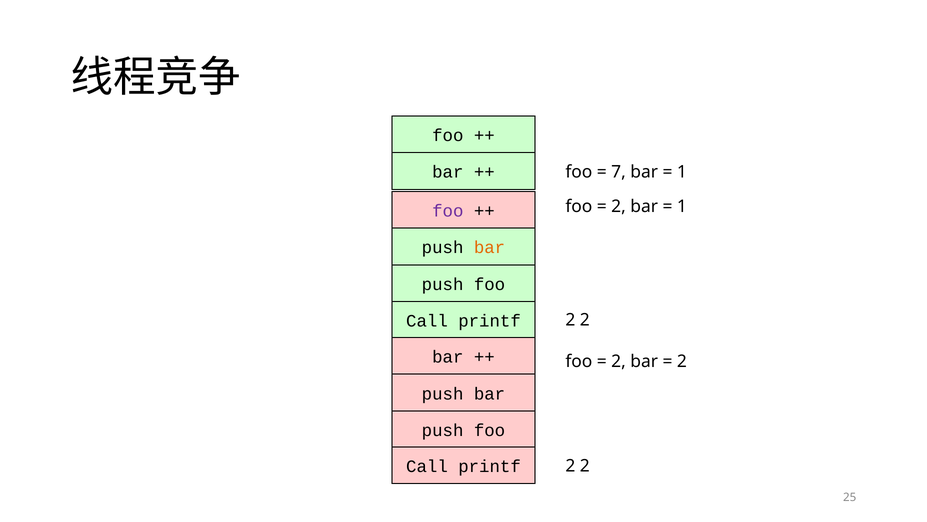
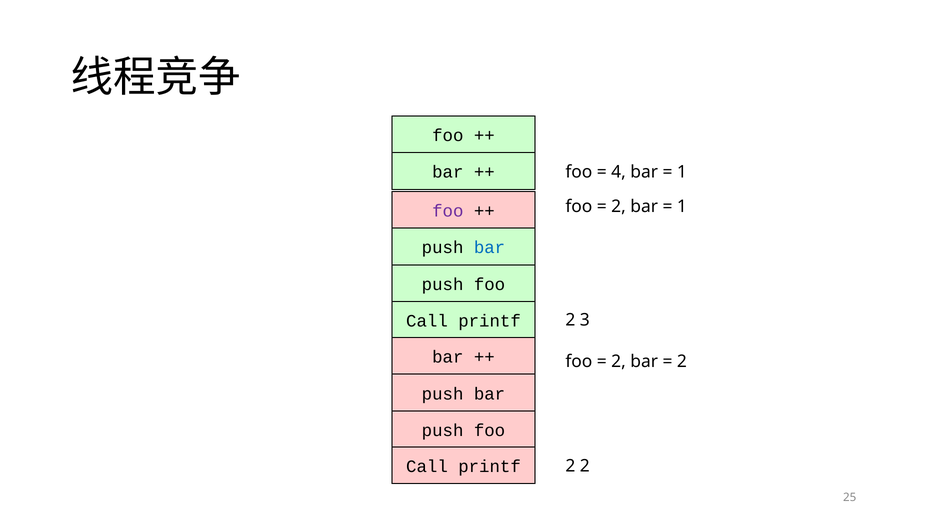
7: 7 -> 4
bar at (490, 247) colour: orange -> blue
2 at (585, 319): 2 -> 3
